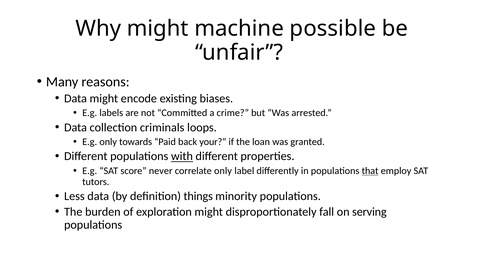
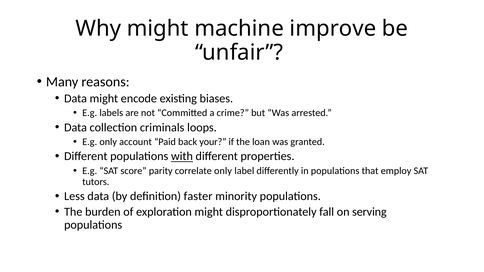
possible: possible -> improve
towards: towards -> account
never: never -> parity
that underline: present -> none
things: things -> faster
